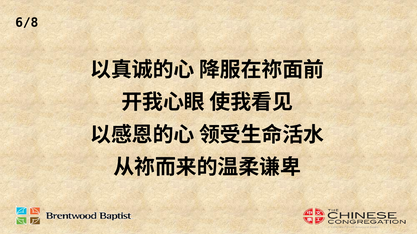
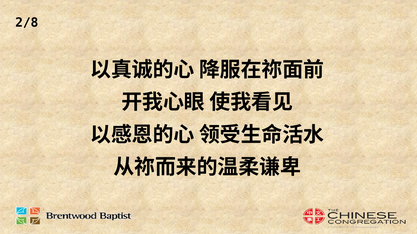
6/8: 6/8 -> 2/8
